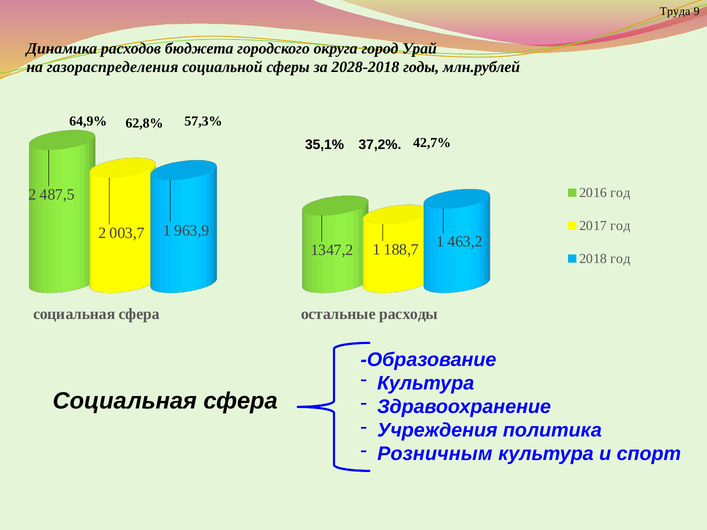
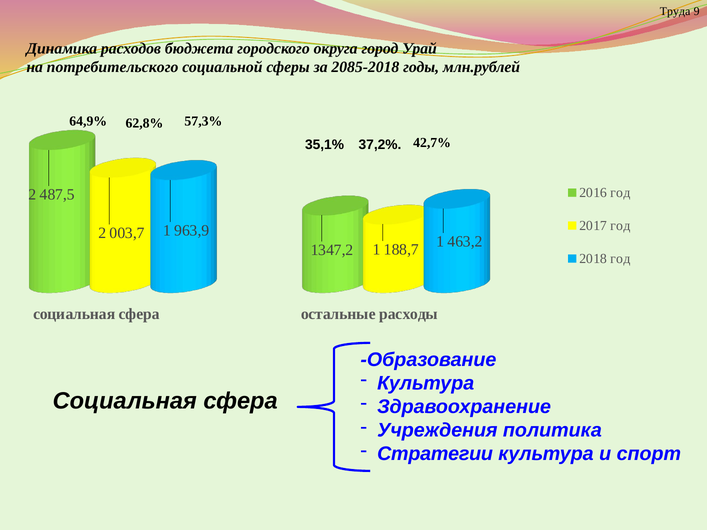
газораспределения: газораспределения -> потребительского
2028-2018: 2028-2018 -> 2085-2018
Розничным: Розничным -> Стратегии
